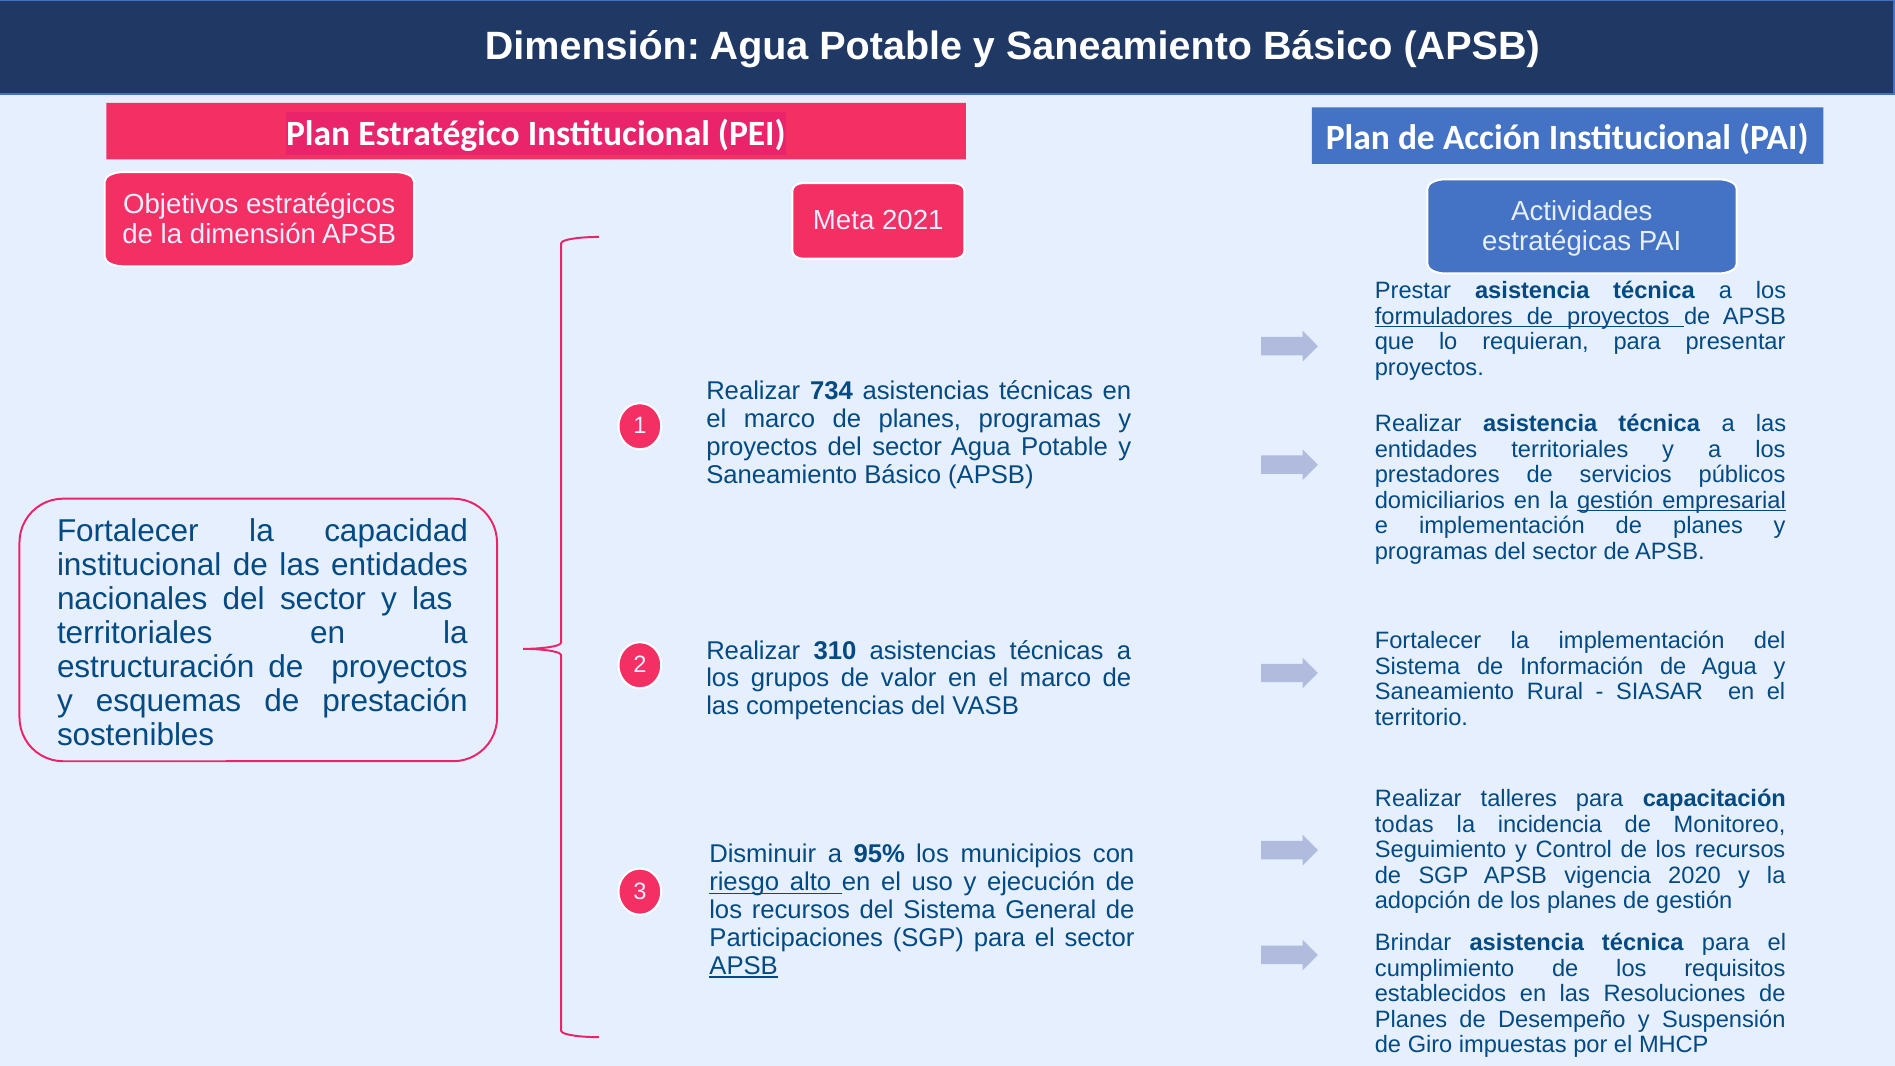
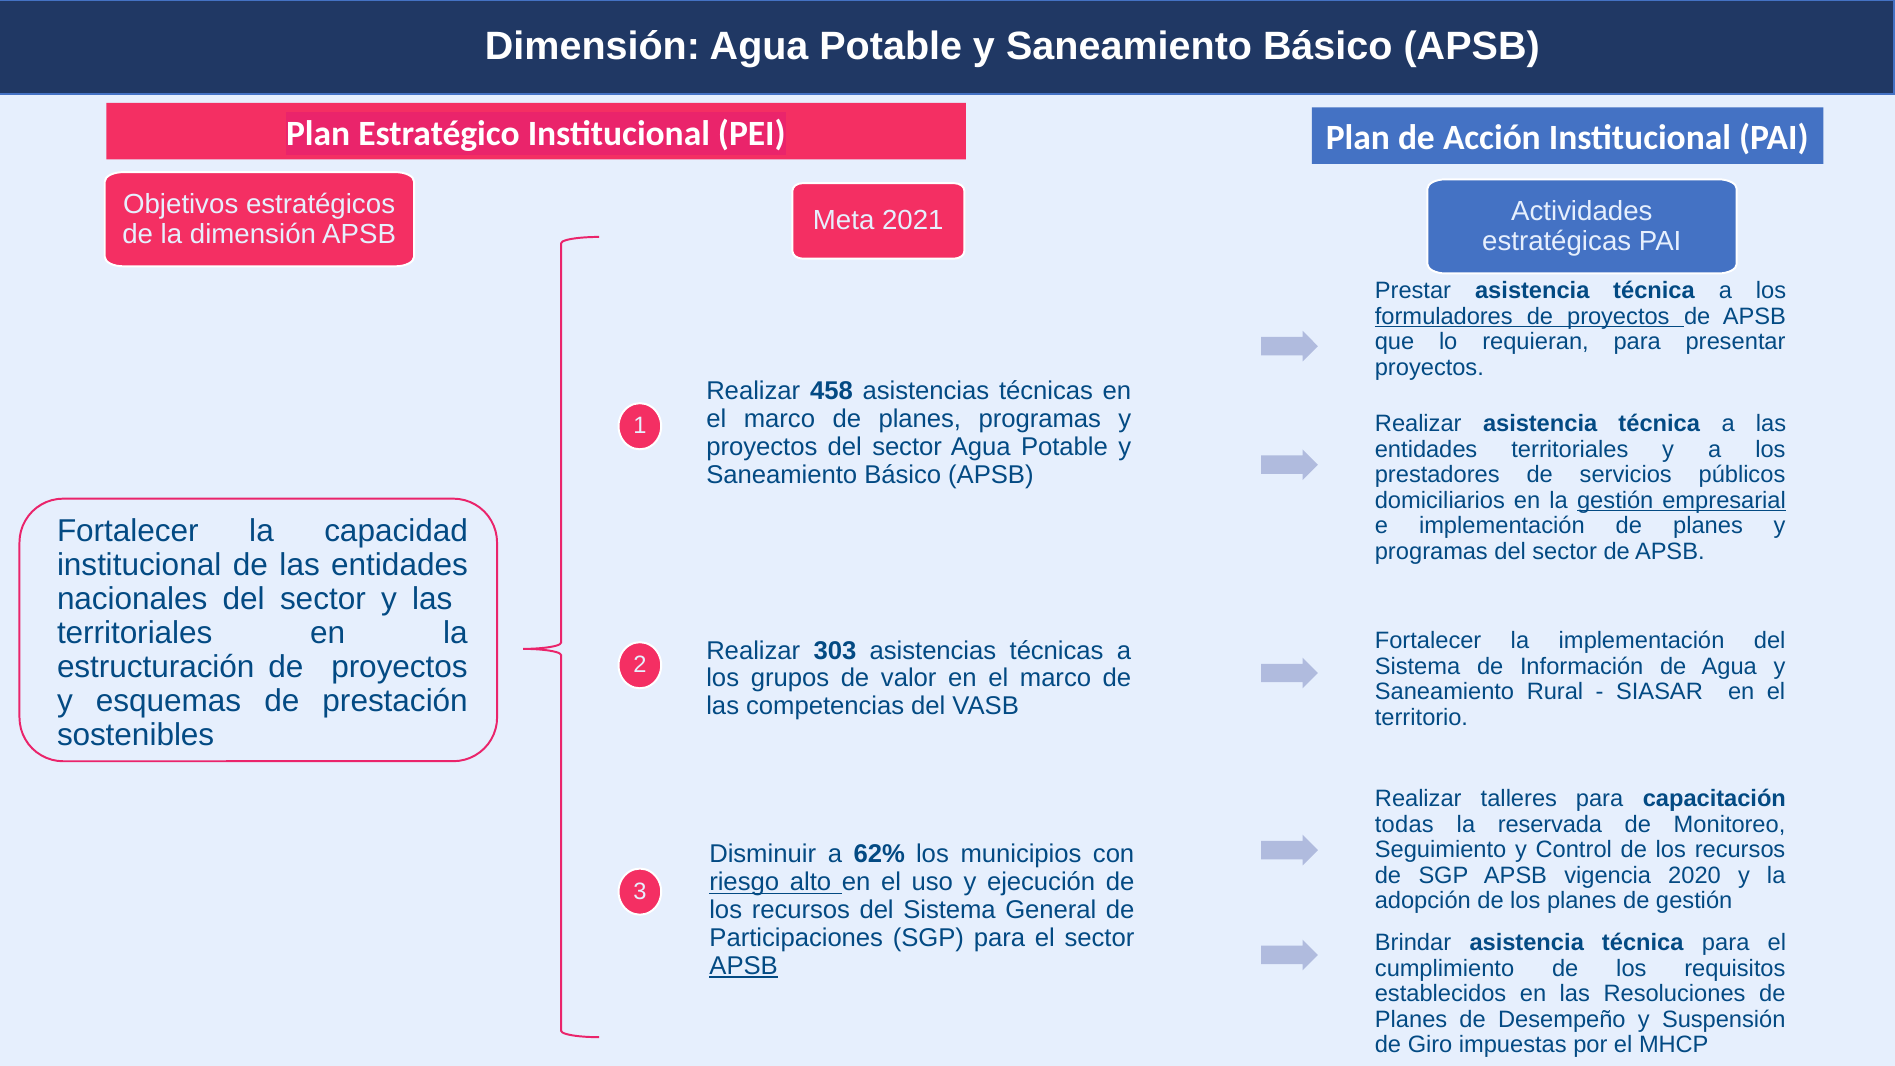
734: 734 -> 458
310: 310 -> 303
incidencia: incidencia -> reservada
95%: 95% -> 62%
